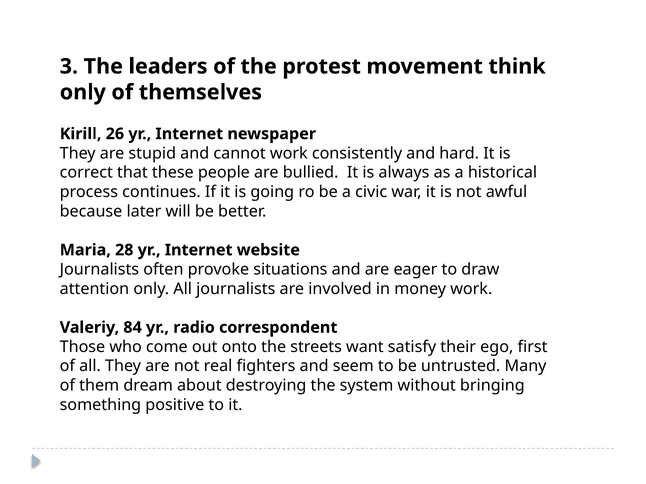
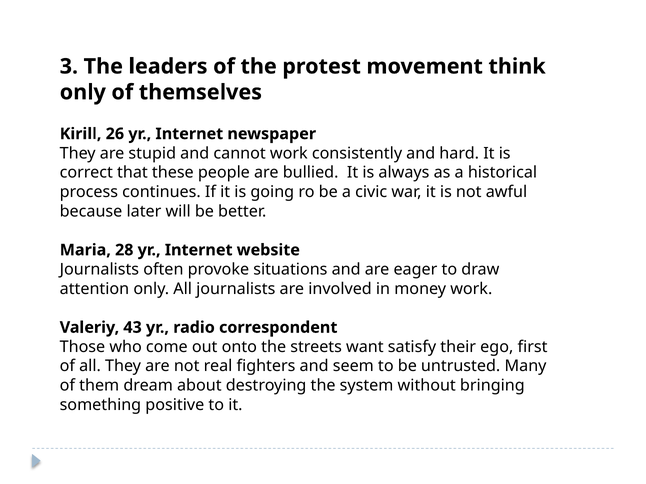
84: 84 -> 43
